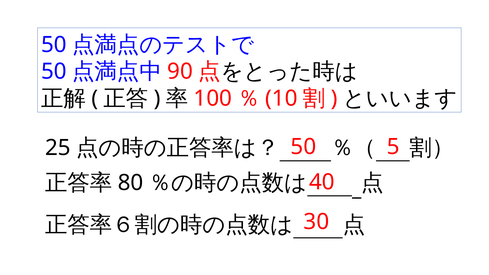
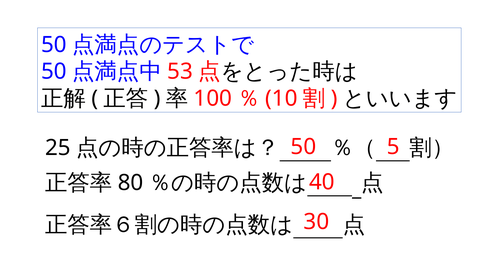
90: 90 -> 53
